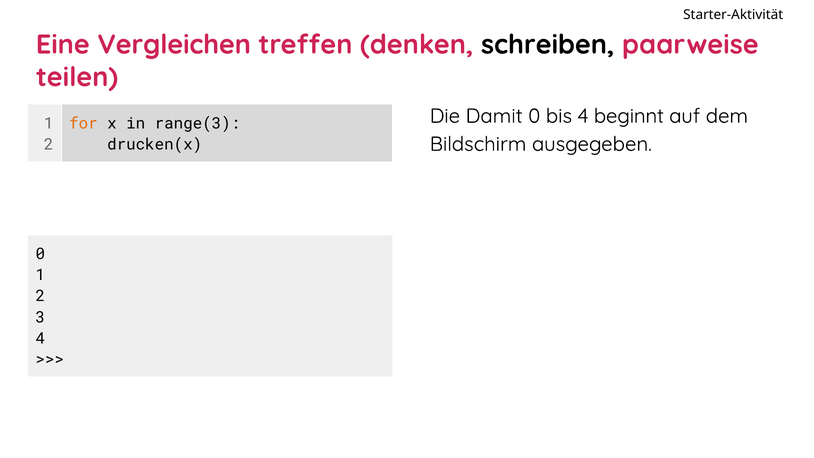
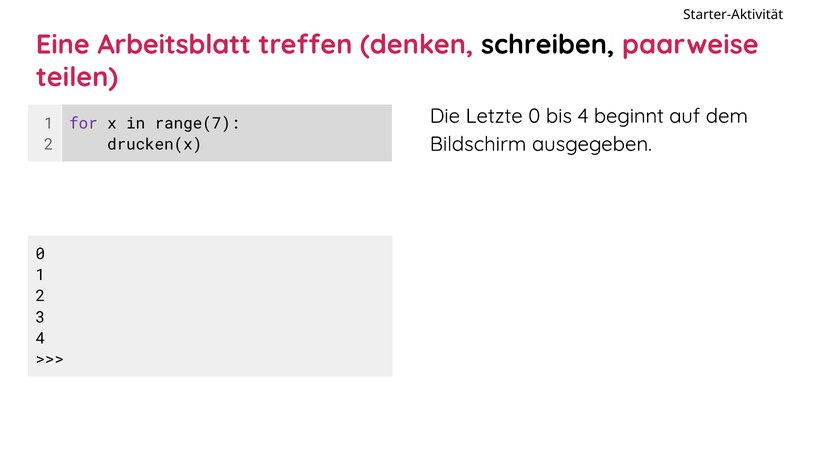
Vergleichen: Vergleichen -> Arbeitsblatt
Damit: Damit -> Letzte
for colour: orange -> purple
range(3: range(3 -> range(7
